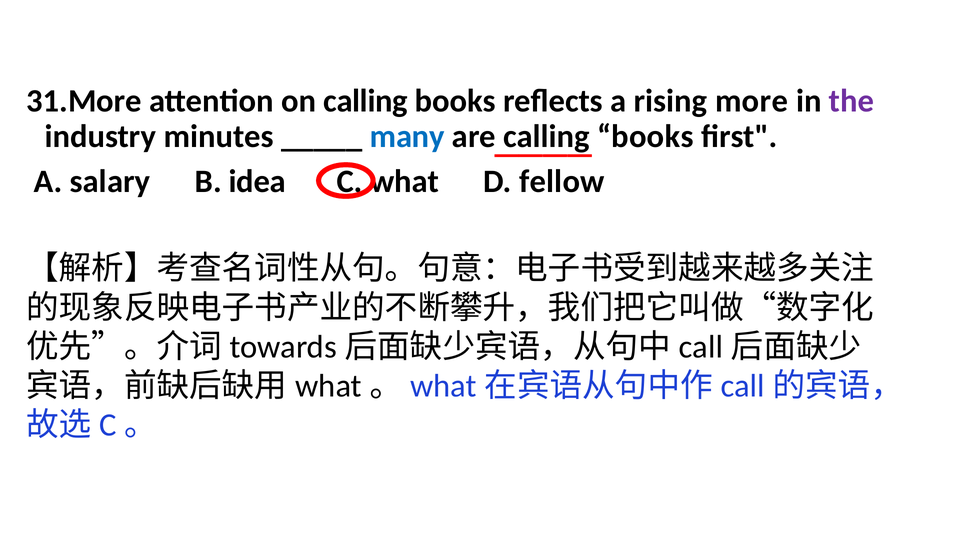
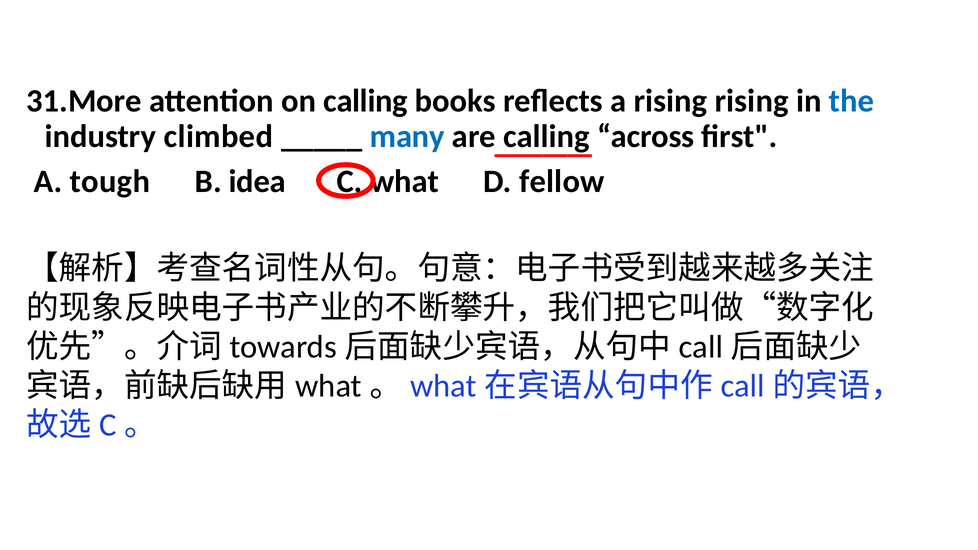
rising more: more -> rising
the colour: purple -> blue
minutes: minutes -> climbed
books at (645, 136): books -> across
salary: salary -> tough
